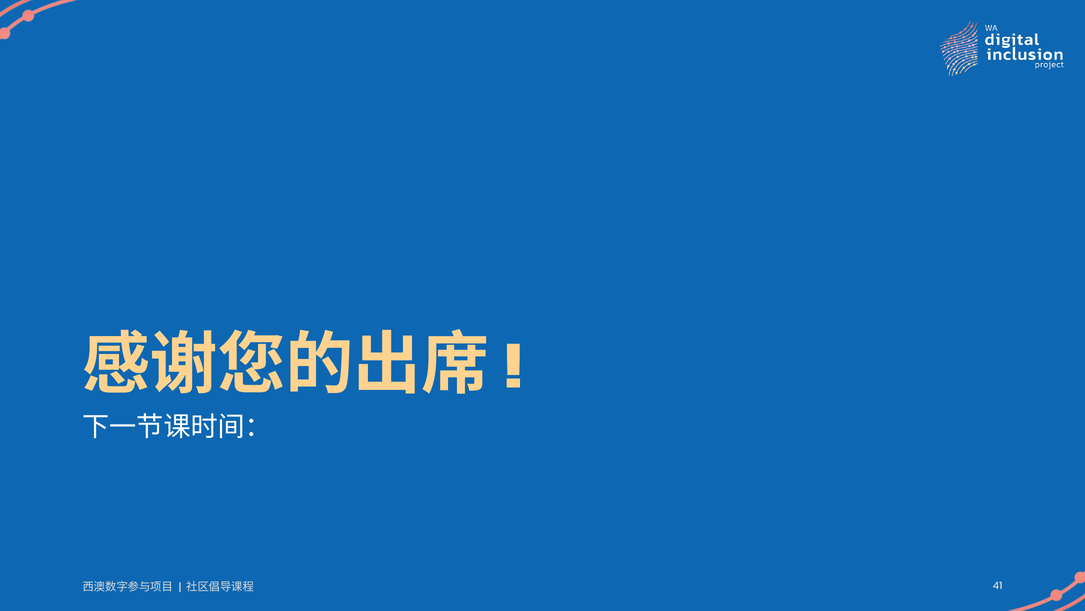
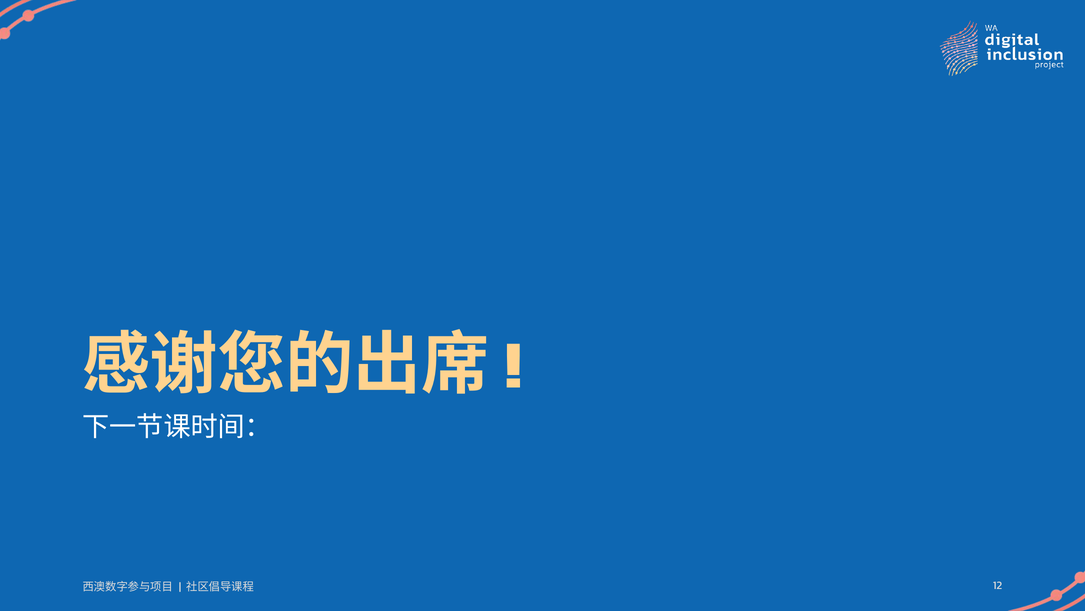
41: 41 -> 12
